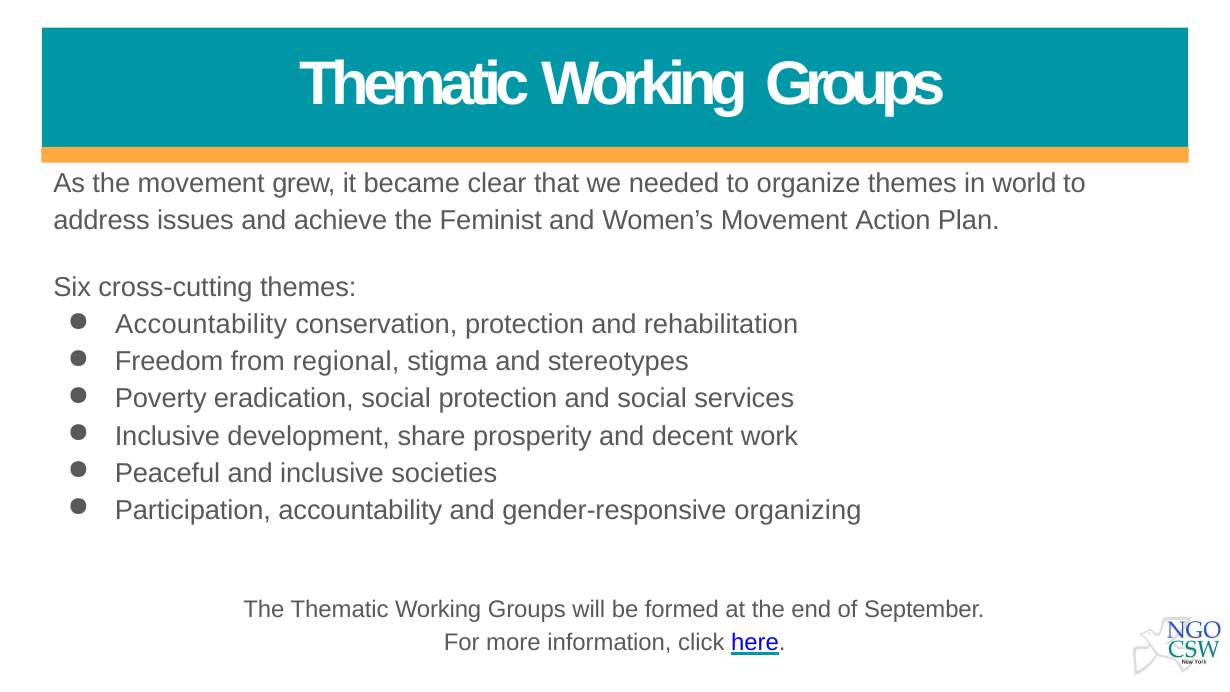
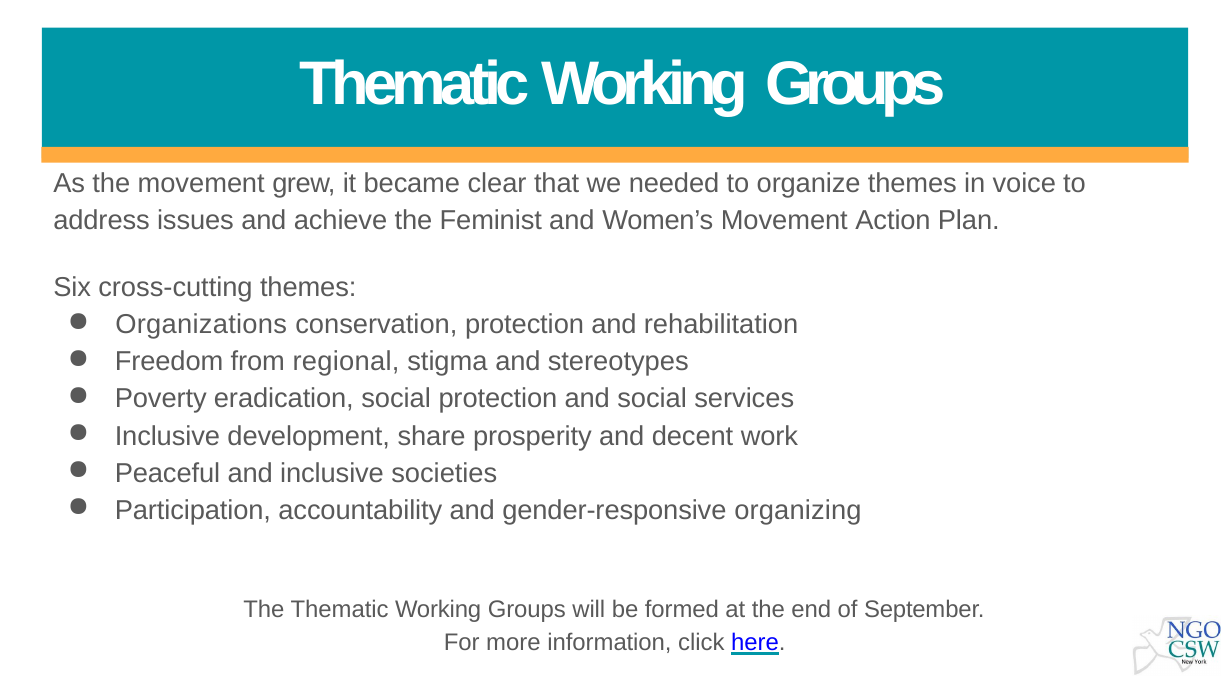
world: world -> voice
Accountability at (201, 325): Accountability -> Organizations
